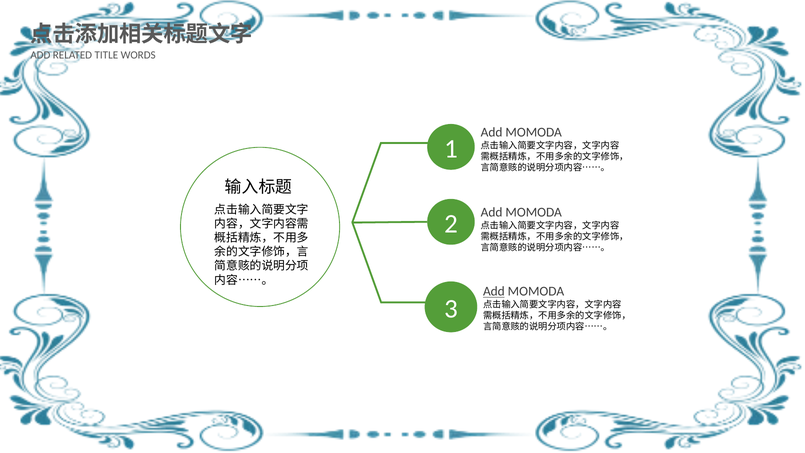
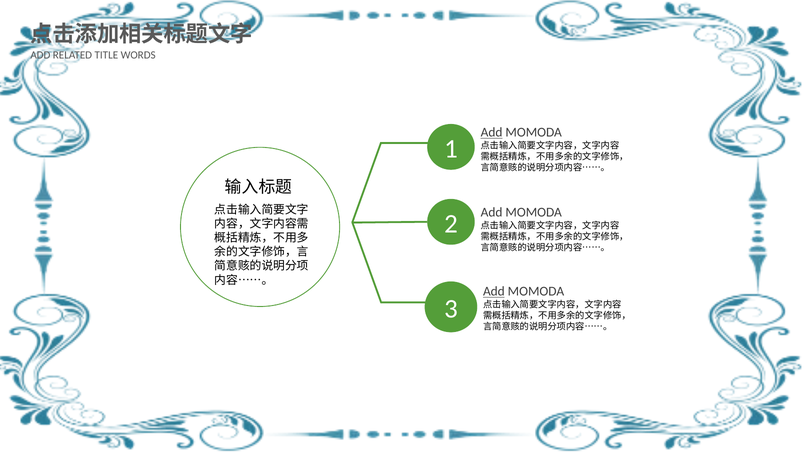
Add at (492, 132) underline: none -> present
